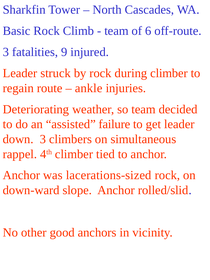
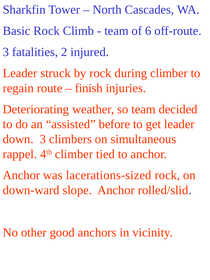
9: 9 -> 2
ankle: ankle -> finish
failure: failure -> before
